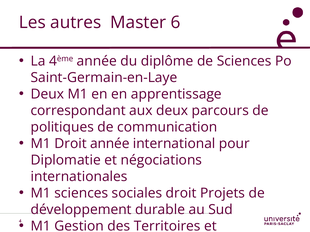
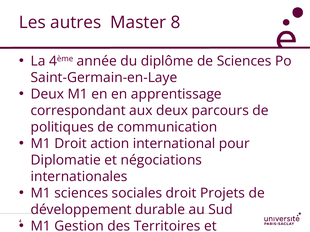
6: 6 -> 8
Droit année: année -> action
